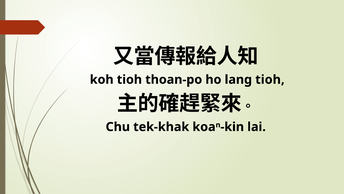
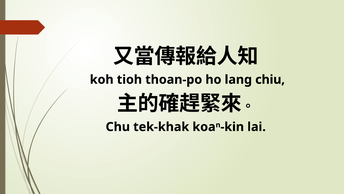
lang tioh: tioh -> chiu
